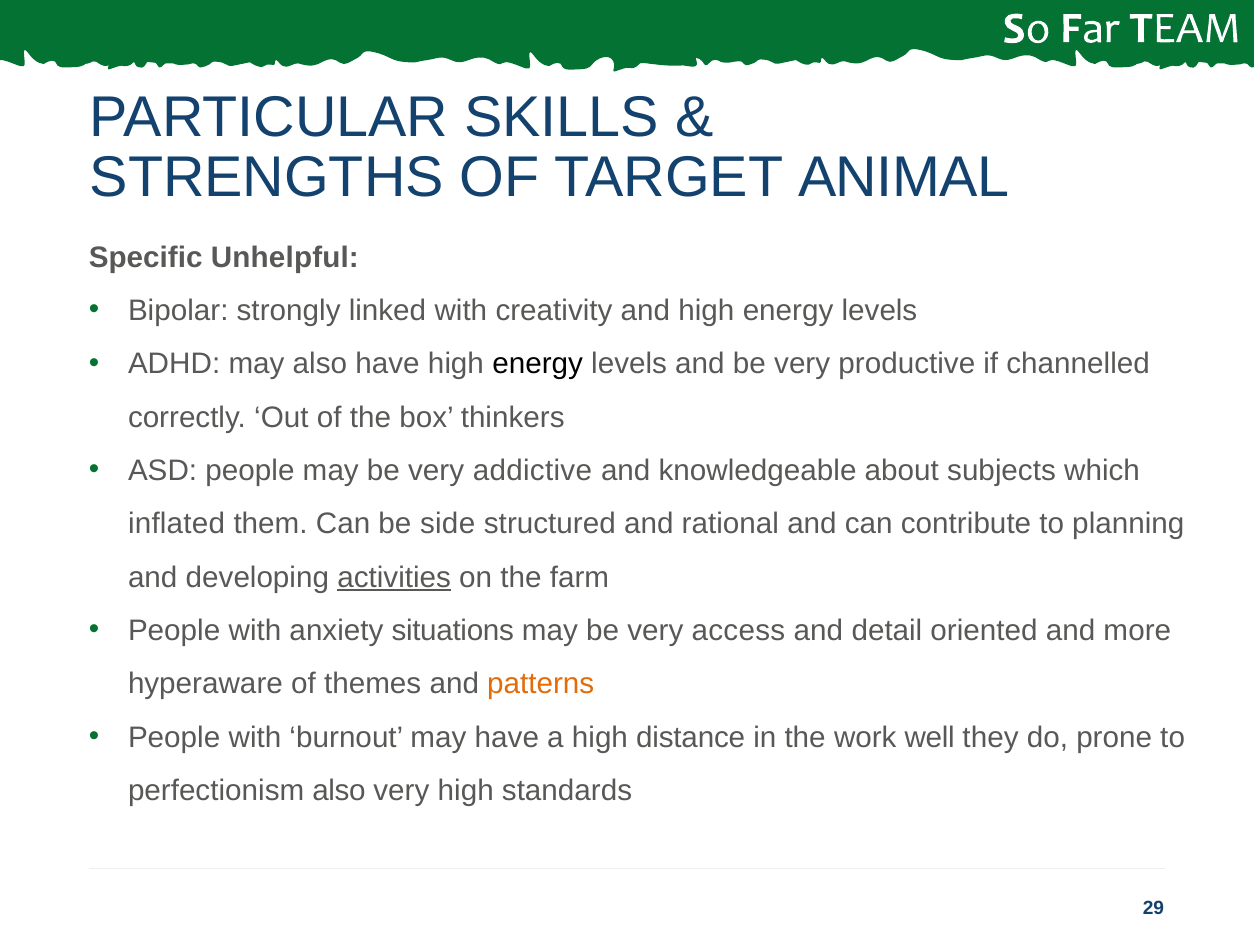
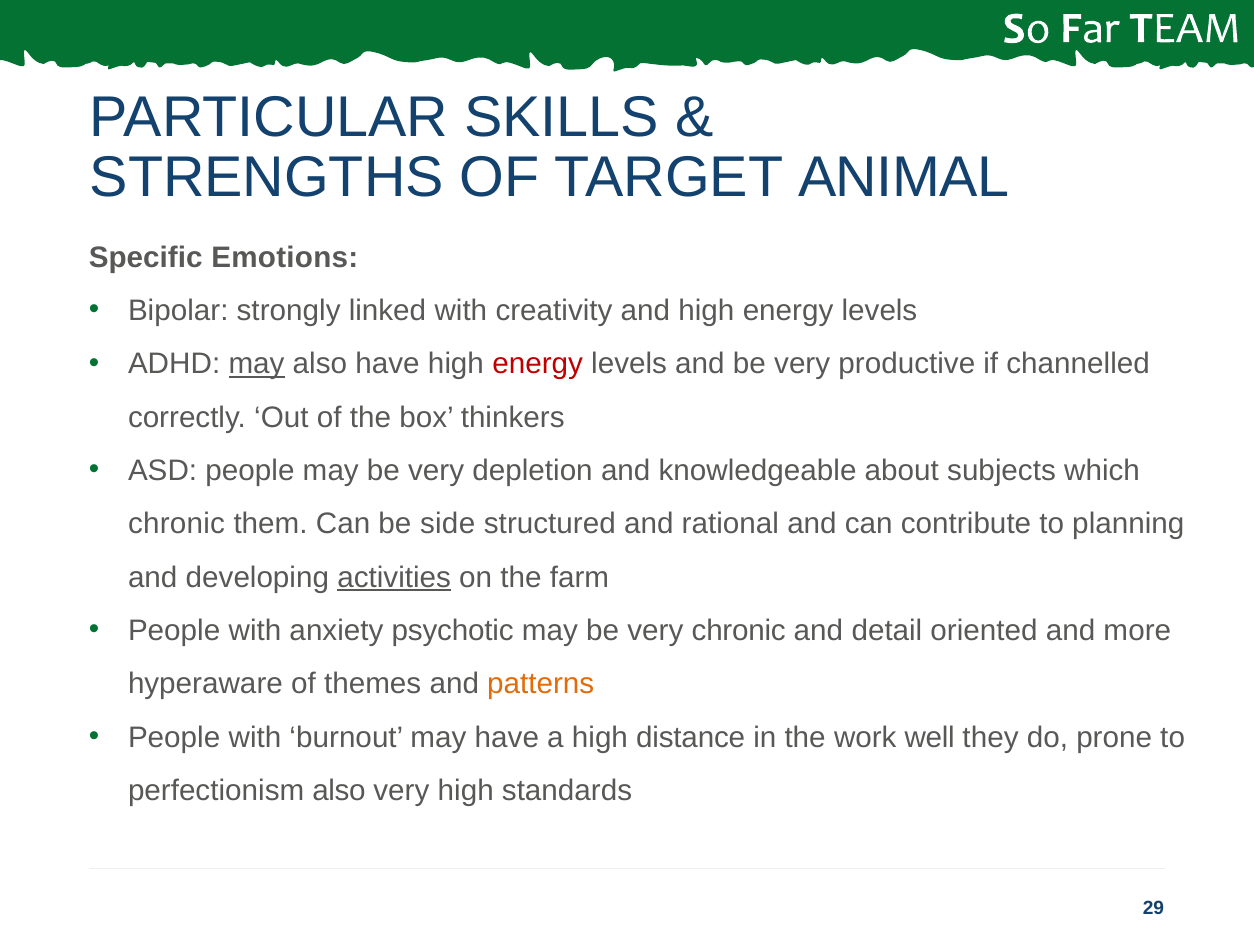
Unhelpful: Unhelpful -> Emotions
may at (257, 364) underline: none -> present
energy at (538, 364) colour: black -> red
addictive: addictive -> depletion
inflated at (177, 524): inflated -> chronic
situations: situations -> psychotic
very access: access -> chronic
